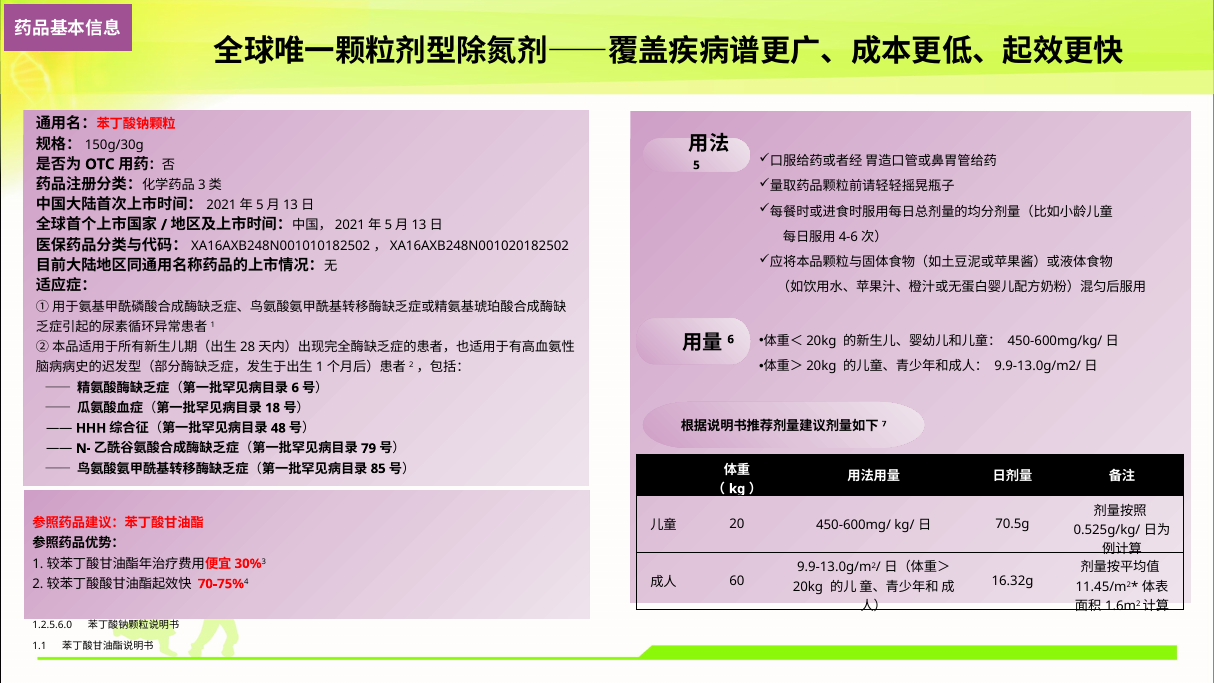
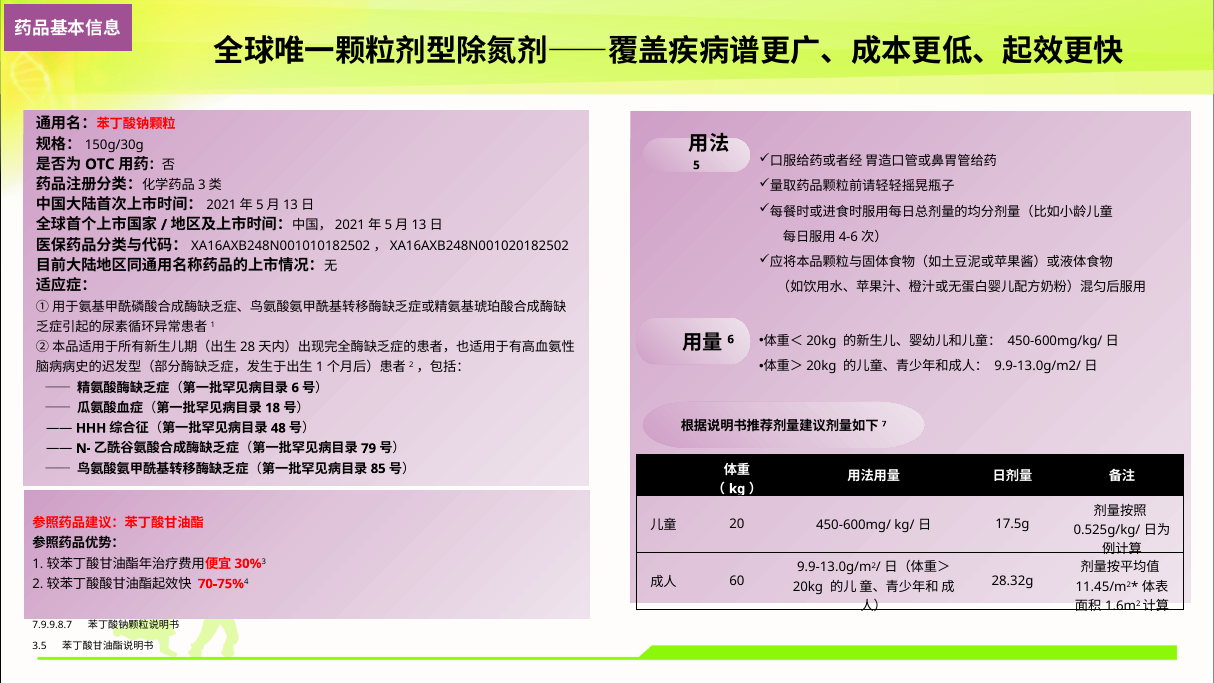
70.5g: 70.5g -> 17.5g
16.32g: 16.32g -> 28.32g
1.2.5.6.0: 1.2.5.6.0 -> 7.9.9.8.7
1.1: 1.1 -> 3.5
